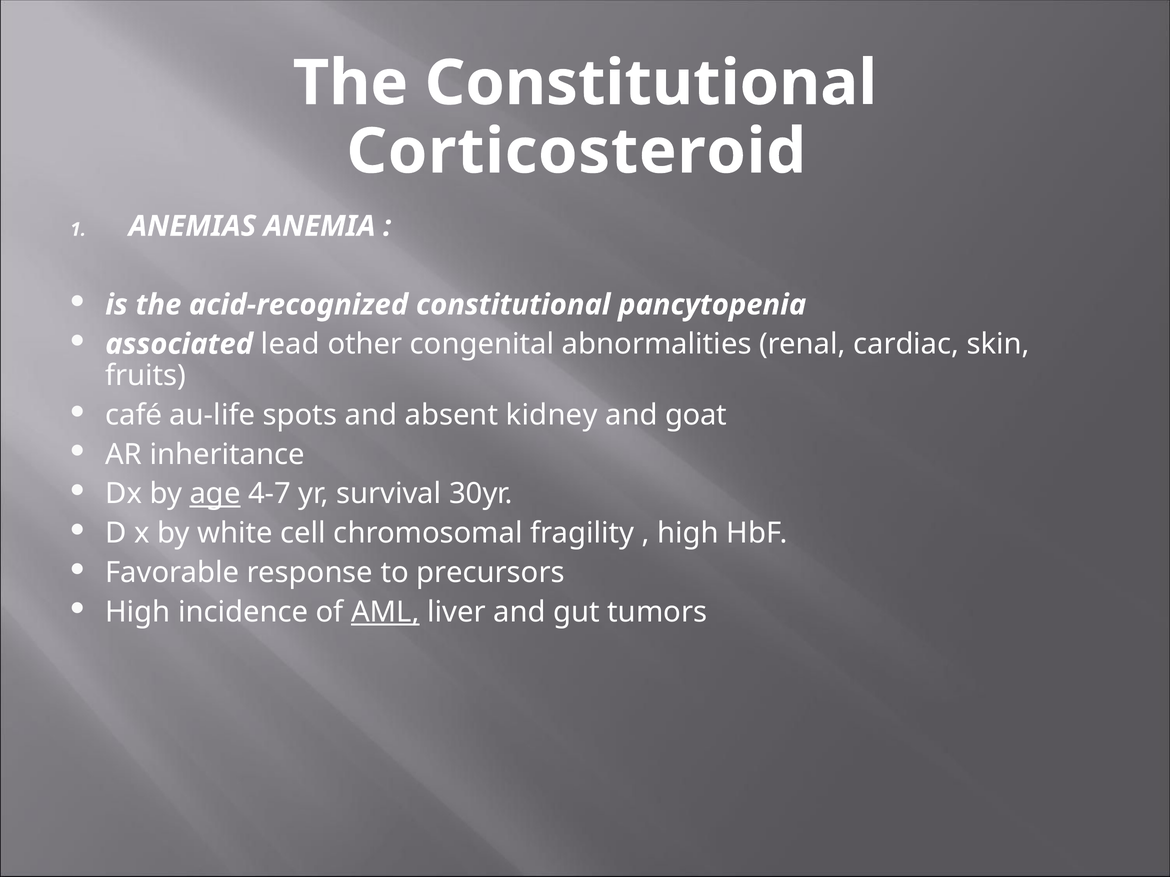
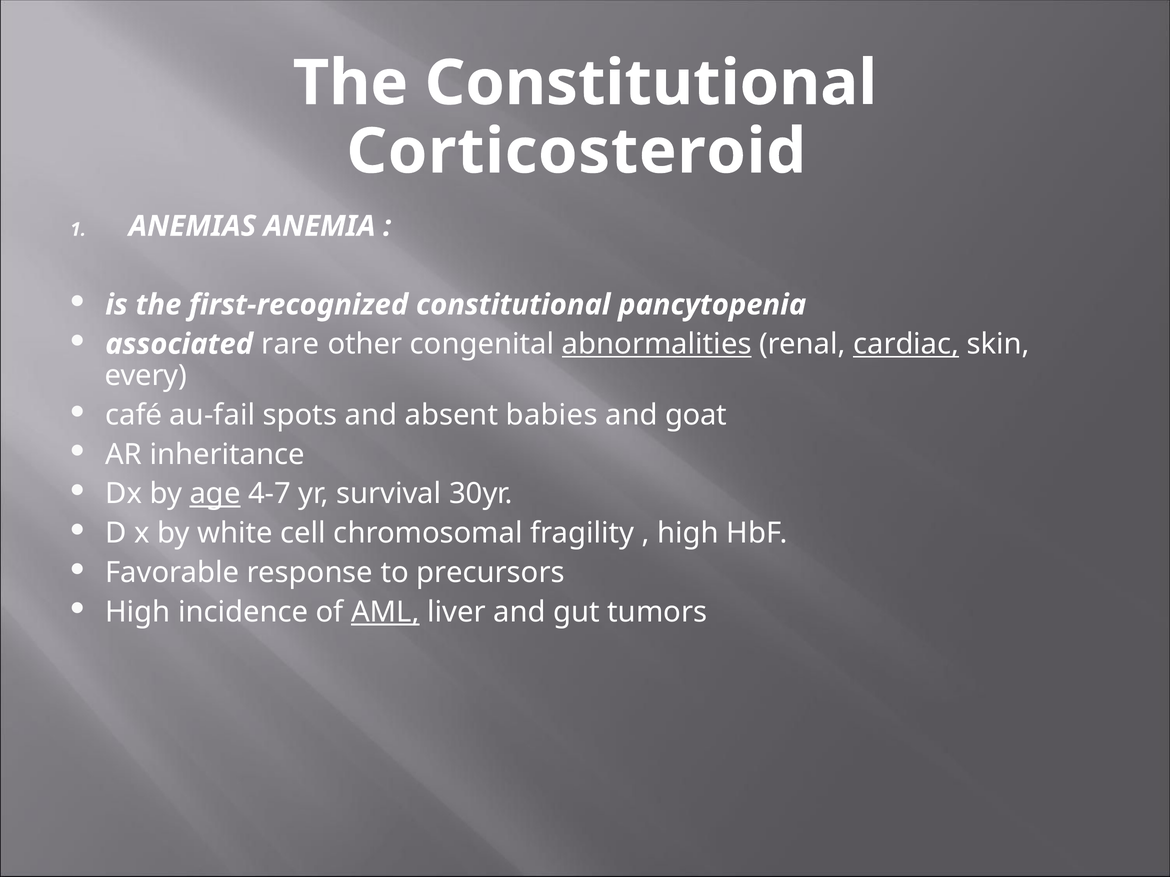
acid-recognized: acid-recognized -> first-recognized
lead: lead -> rare
abnormalities underline: none -> present
cardiac underline: none -> present
fruits: fruits -> every
au-life: au-life -> au-fail
kidney: kidney -> babies
